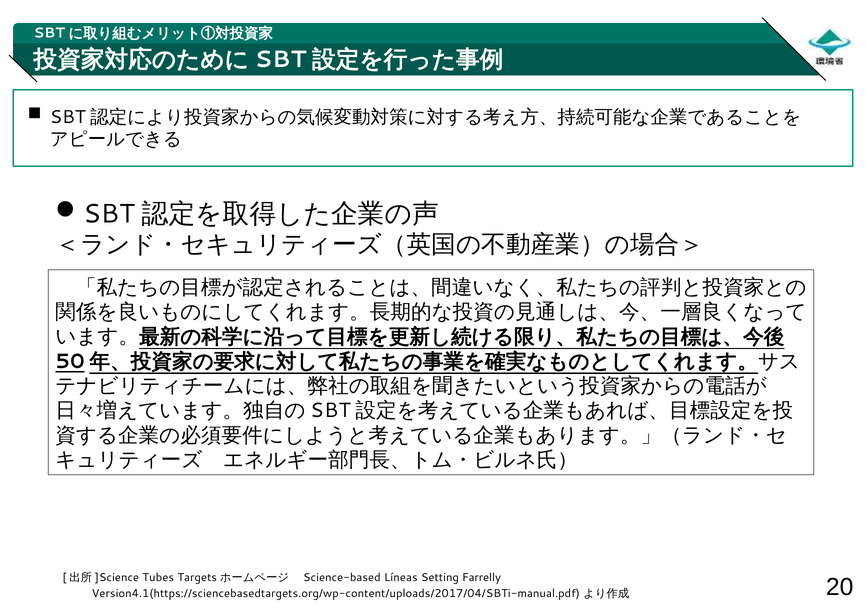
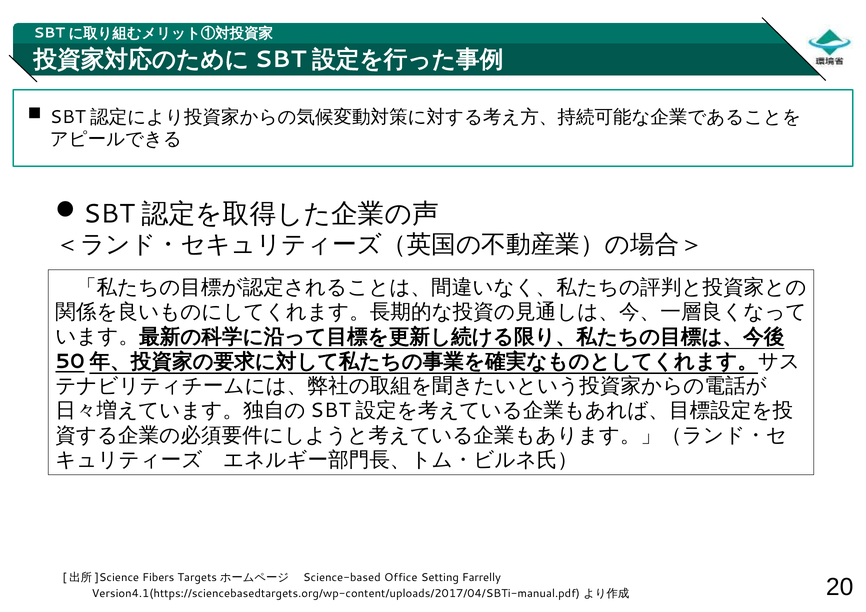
Tubes: Tubes -> Fibers
Líneas: Líneas -> Office
